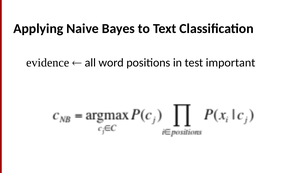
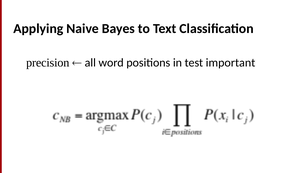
evidence: evidence -> precision
